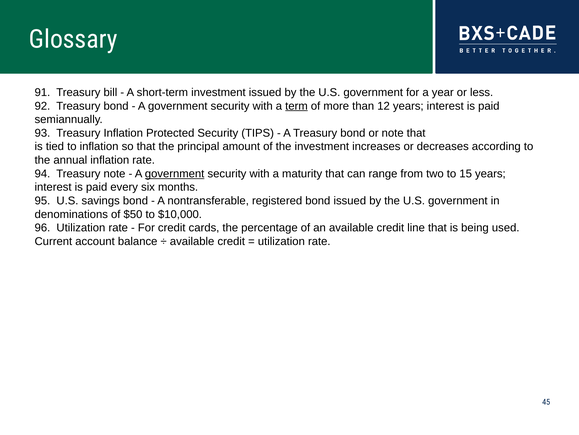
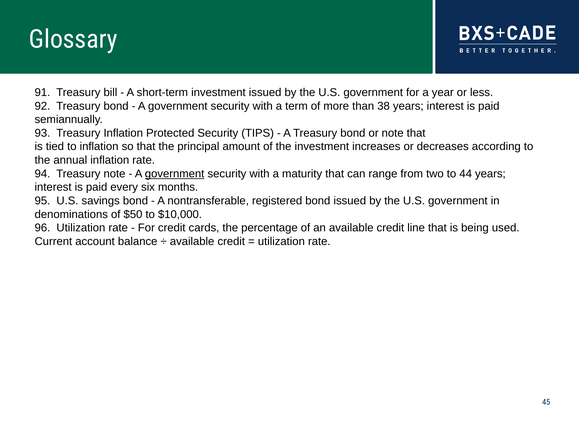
term underline: present -> none
12: 12 -> 38
15: 15 -> 44
